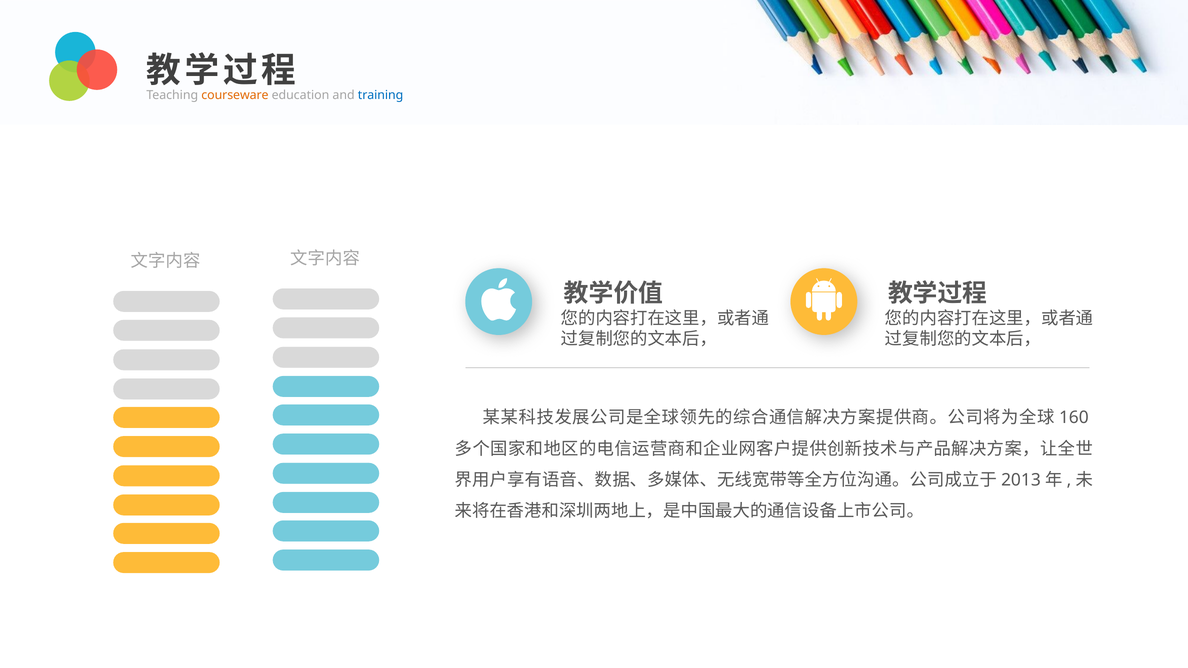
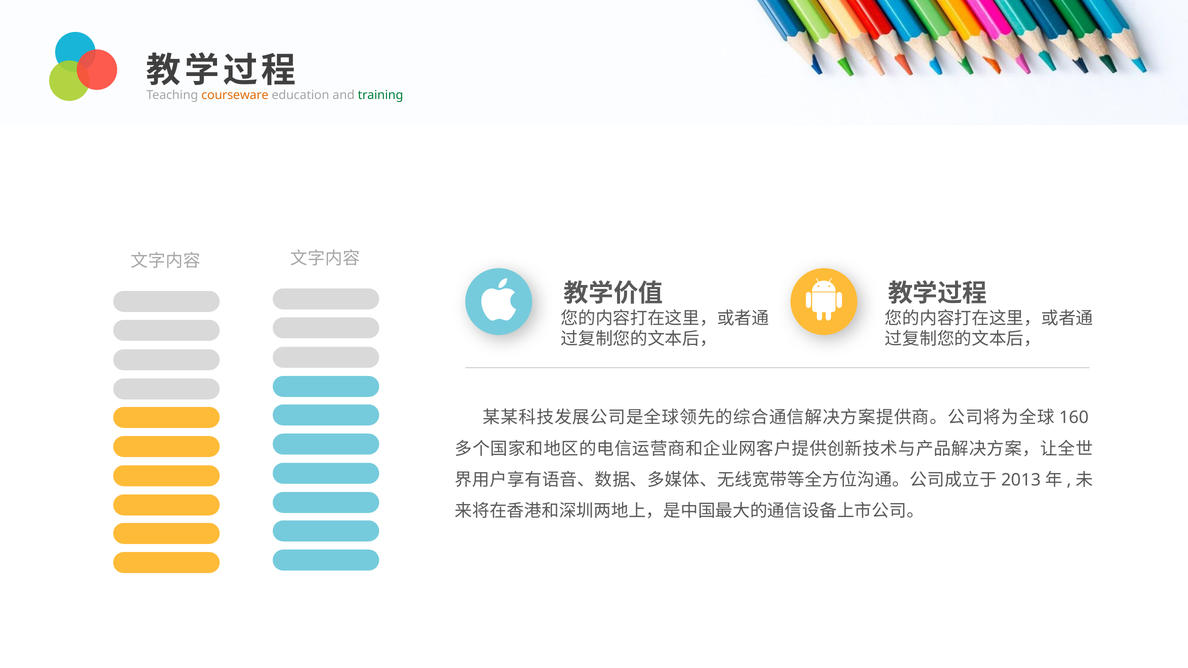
training colour: blue -> green
